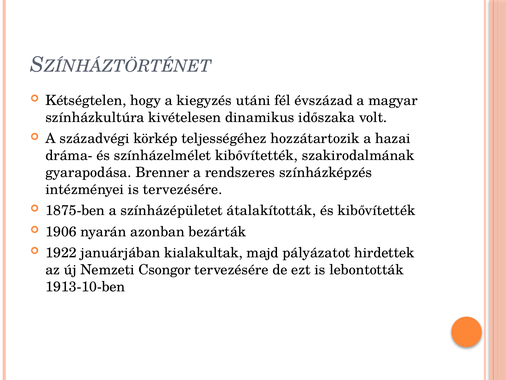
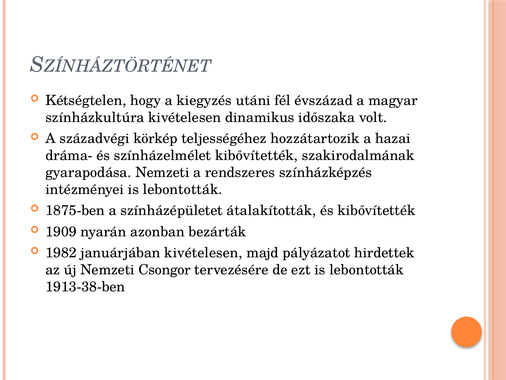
gyarapodása Brenner: Brenner -> Nemzeti
intézményei is tervezésére: tervezésére -> lebontották
1906: 1906 -> 1909
1922: 1922 -> 1982
januárjában kialakultak: kialakultak -> kivételesen
1913-10-ben: 1913-10-ben -> 1913-38-ben
